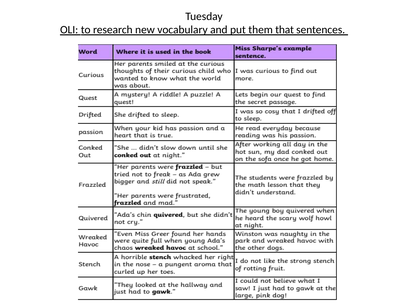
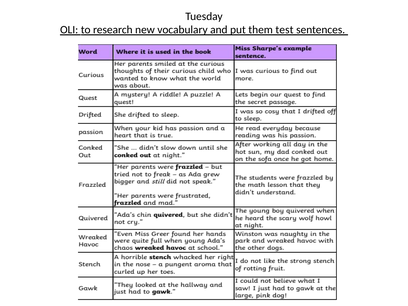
that: that -> test
